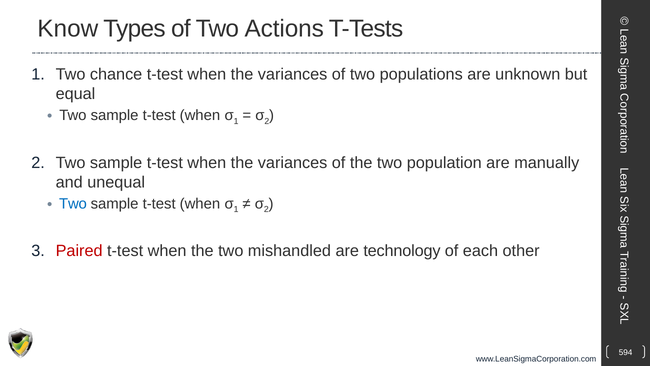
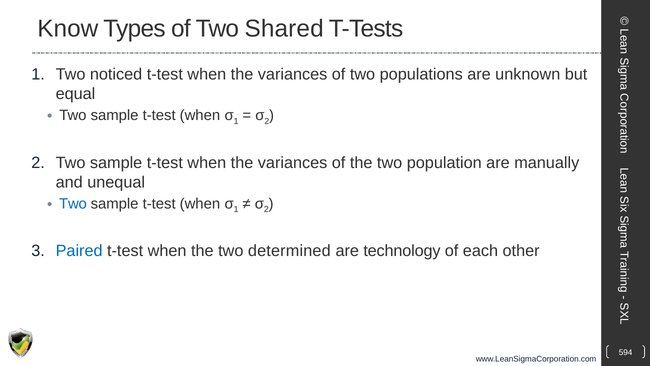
Actions: Actions -> Shared
chance: chance -> noticed
Paired colour: red -> blue
mishandled: mishandled -> determined
